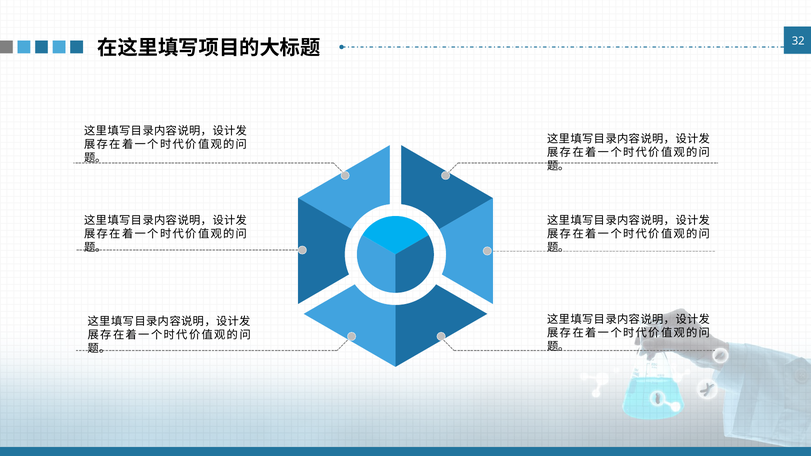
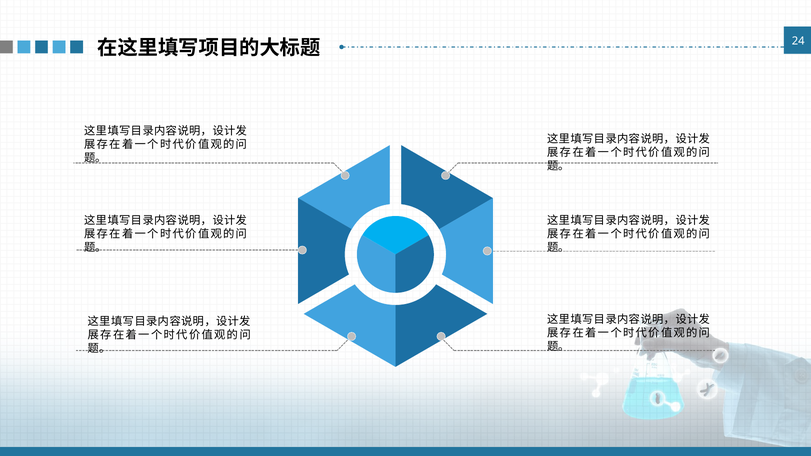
32: 32 -> 24
